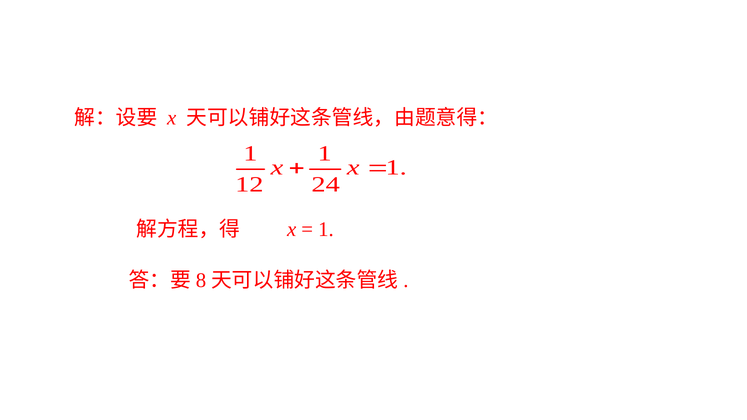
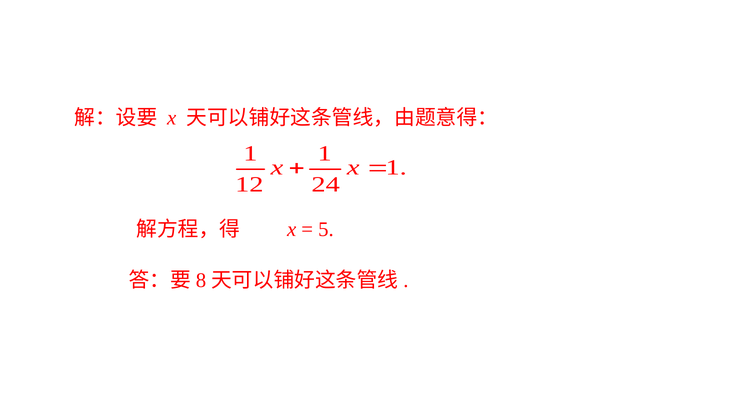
1 at (326, 229): 1 -> 5
